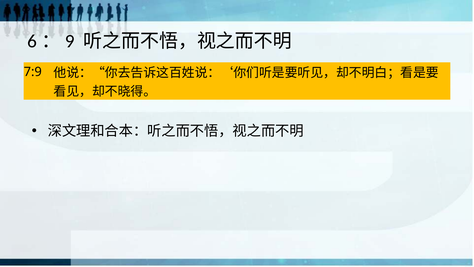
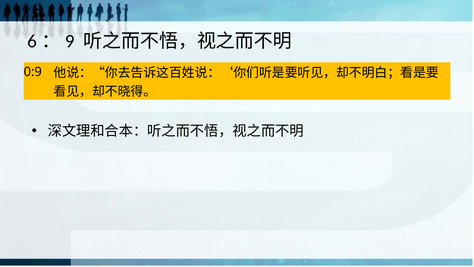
7:9: 7:9 -> 0:9
